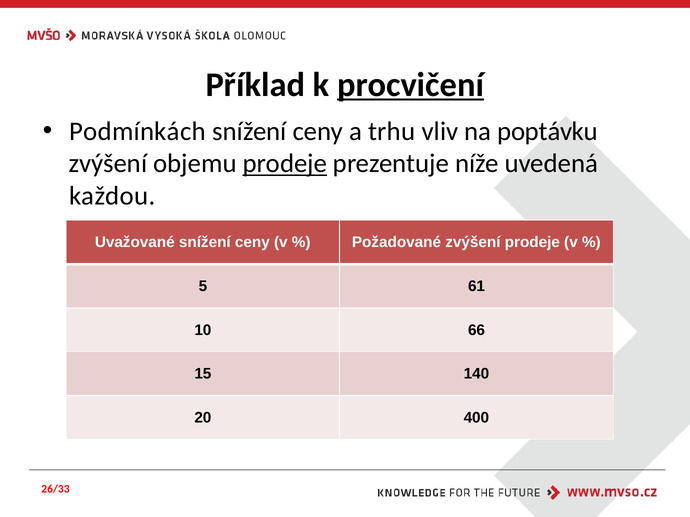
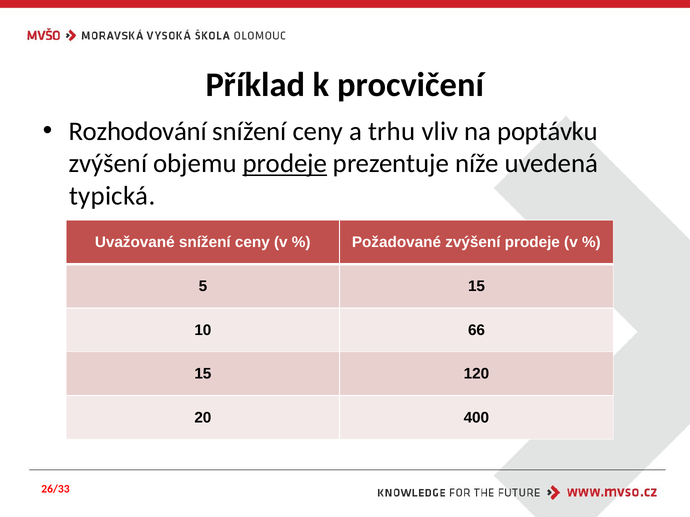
procvičení underline: present -> none
Podmínkách: Podmínkách -> Rozhodování
každou: každou -> typická
5 61: 61 -> 15
140: 140 -> 120
